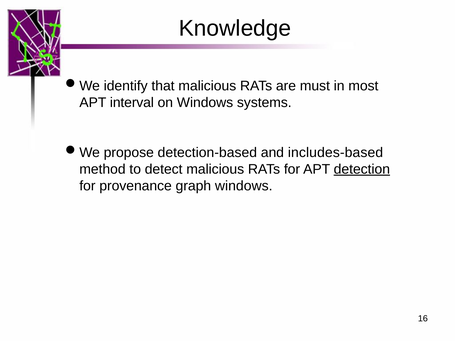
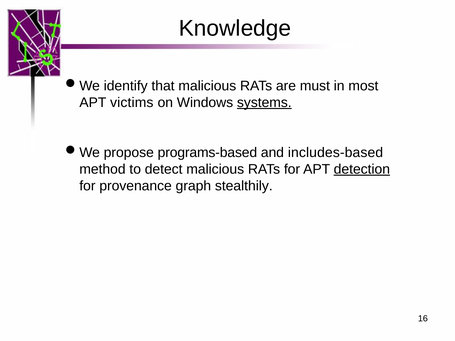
interval: interval -> victims
systems underline: none -> present
detection-based: detection-based -> programs-based
graph windows: windows -> stealthily
